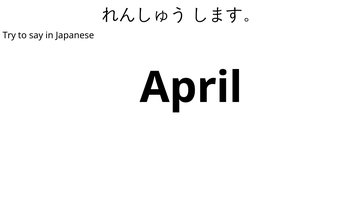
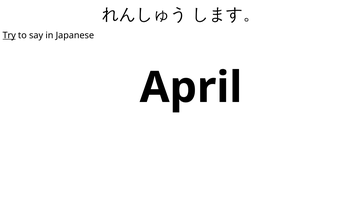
Try underline: none -> present
